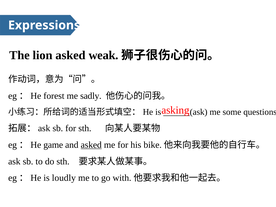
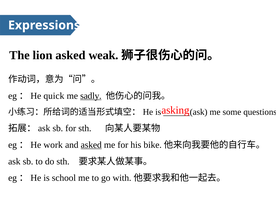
forest: forest -> quick
sadly underline: none -> present
game: game -> work
loudly: loudly -> school
